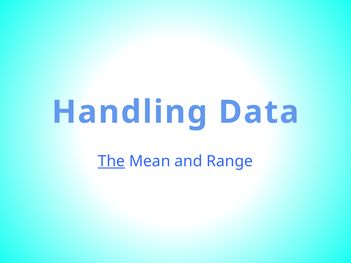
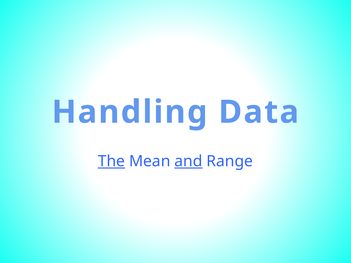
and underline: none -> present
